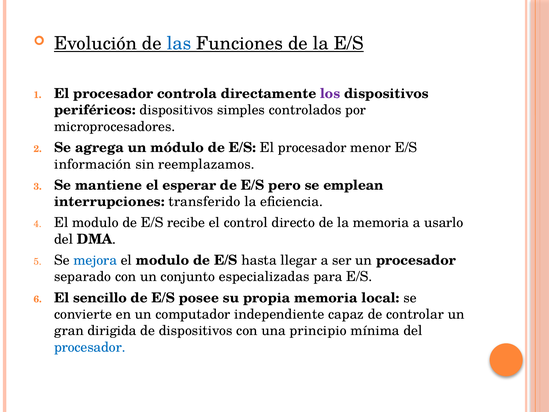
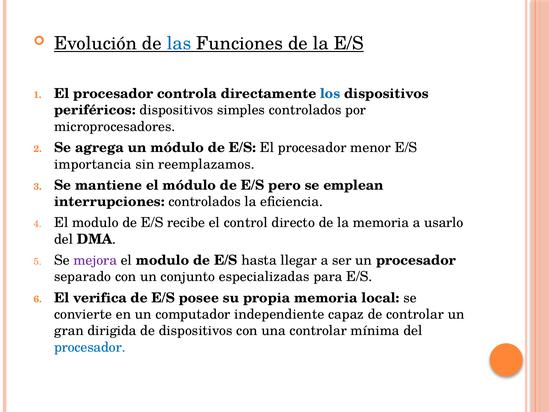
los colour: purple -> blue
información: información -> importancia
el esperar: esperar -> módulo
interrupciones transferido: transferido -> controlados
mejora colour: blue -> purple
sencillo: sencillo -> verifica
una principio: principio -> controlar
